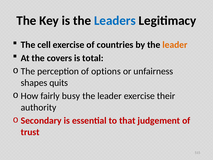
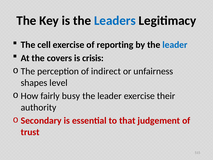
countries: countries -> reporting
leader at (175, 45) colour: orange -> blue
total: total -> crisis
options: options -> indirect
quits: quits -> level
